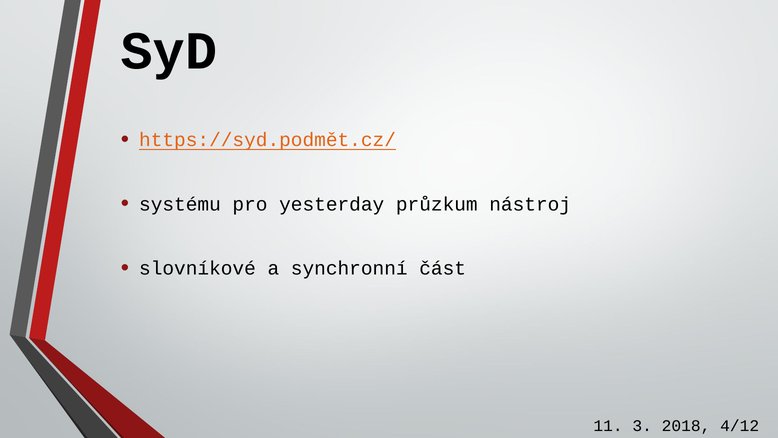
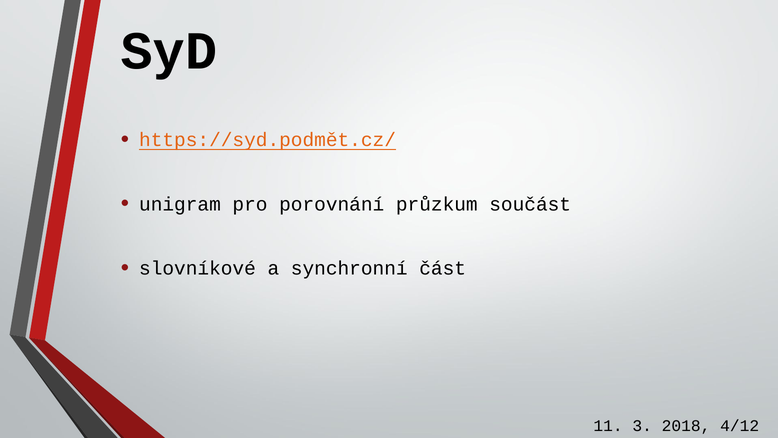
systému: systému -> unigram
yesterday: yesterday -> porovnání
nástroj: nástroj -> součást
